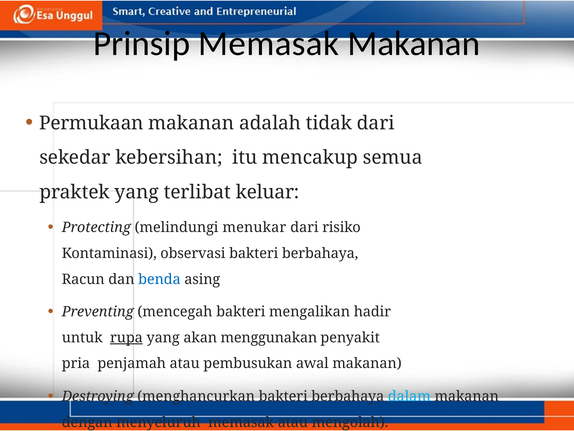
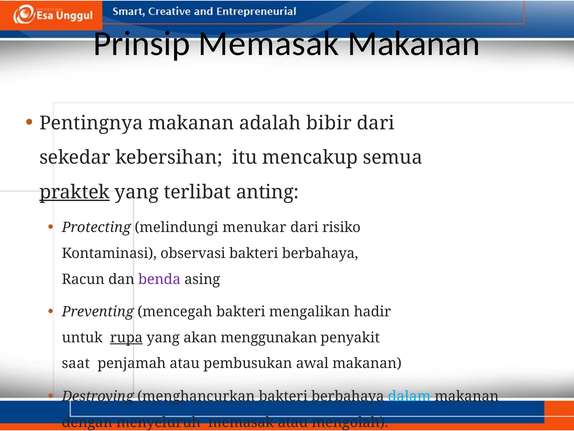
Permukaan: Permukaan -> Pentingnya
tidak: tidak -> bibir
praktek underline: none -> present
keluar: keluar -> anting
benda colour: blue -> purple
pria: pria -> saat
